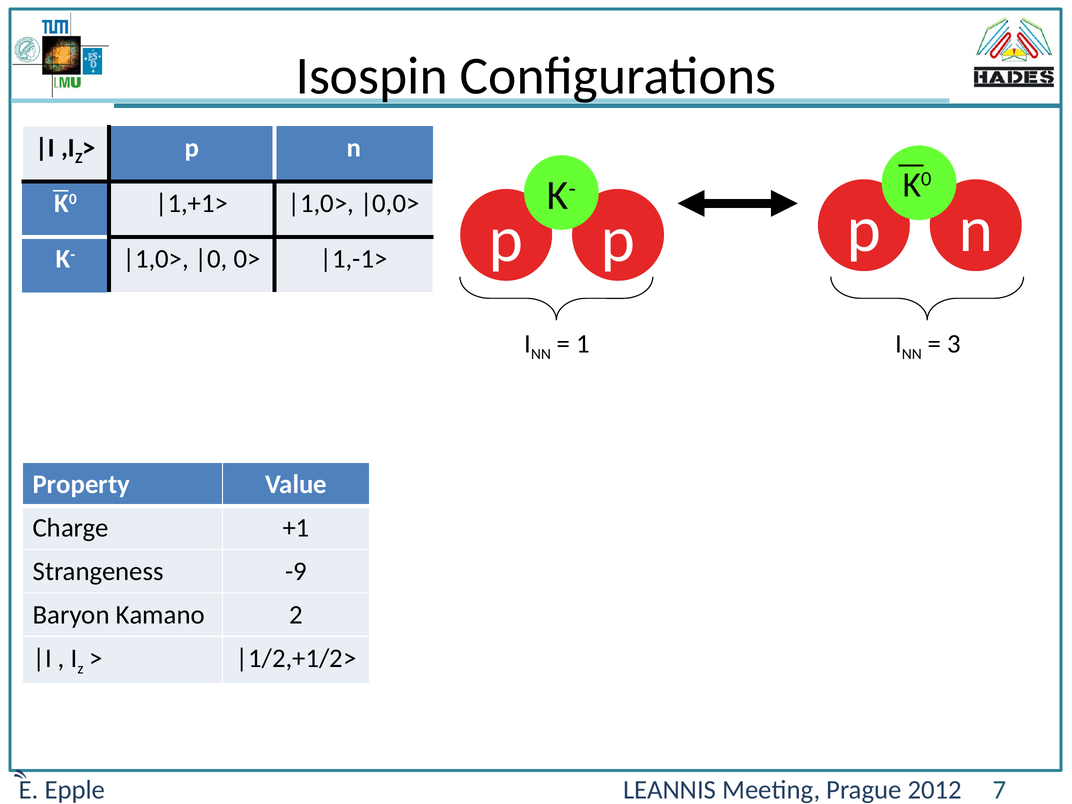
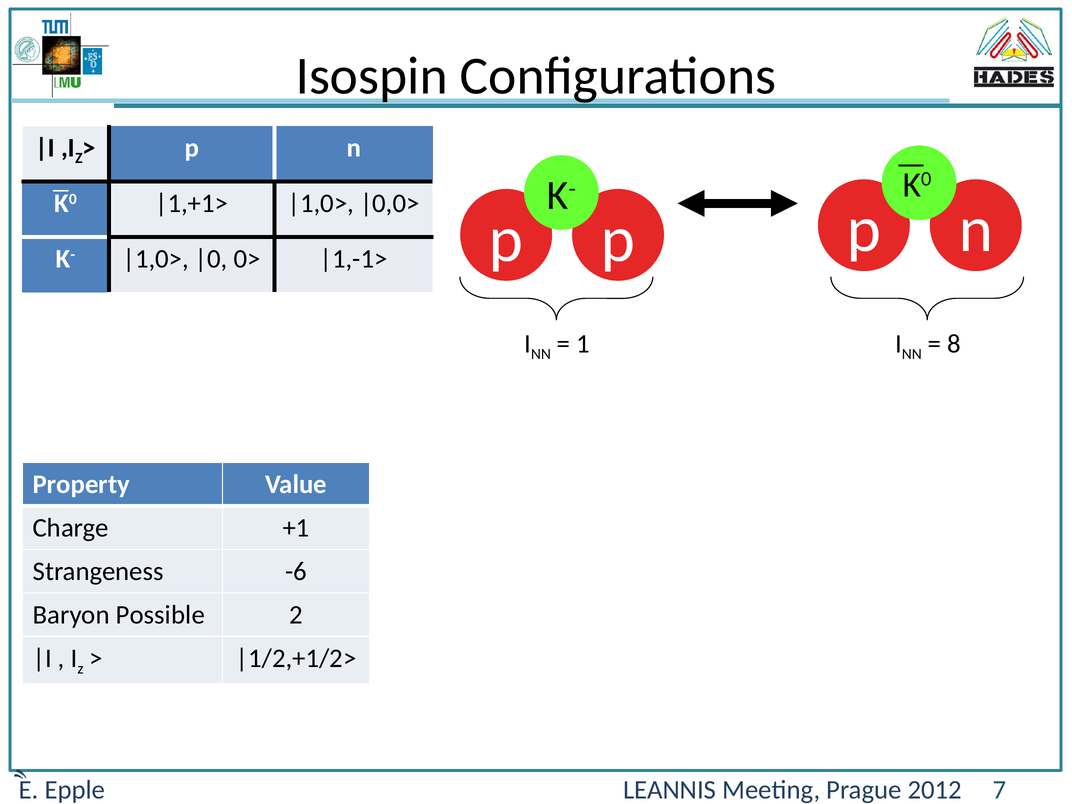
3: 3 -> 8
-9: -9 -> -6
Kamano: Kamano -> Possible
